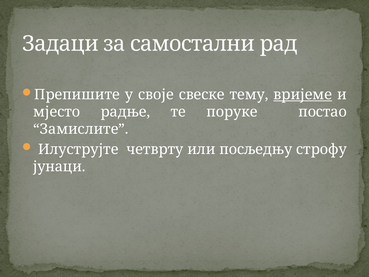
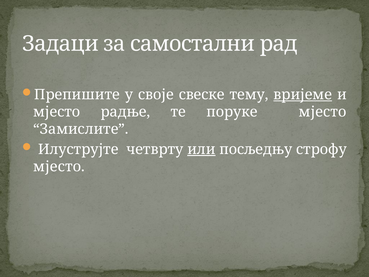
поруке постао: постао -> мјесто
или underline: none -> present
јунаци at (59, 166): јунаци -> мјесто
